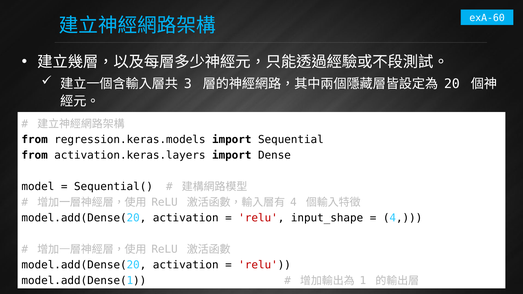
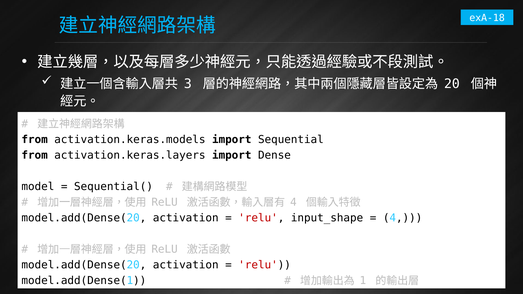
exA-60: exA-60 -> exA-18
regression.keras.models: regression.keras.models -> activation.keras.models
